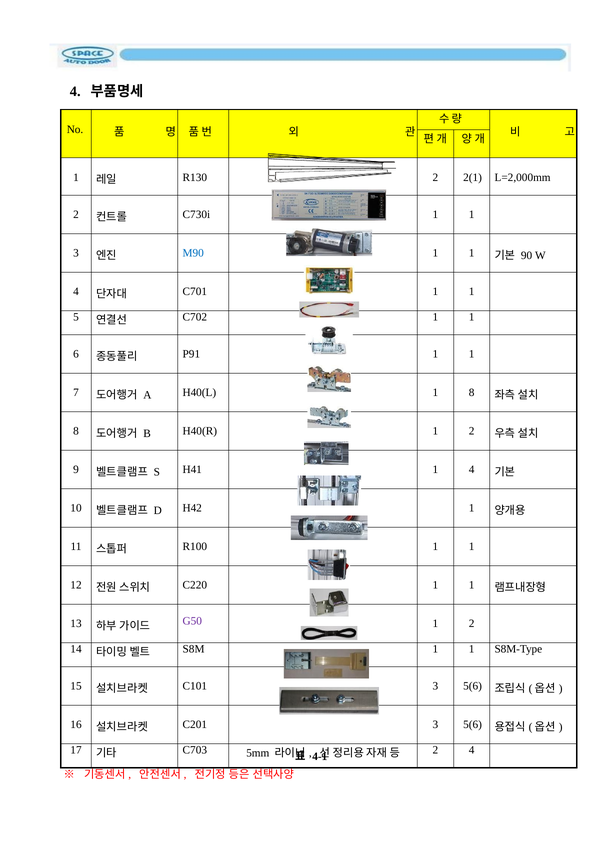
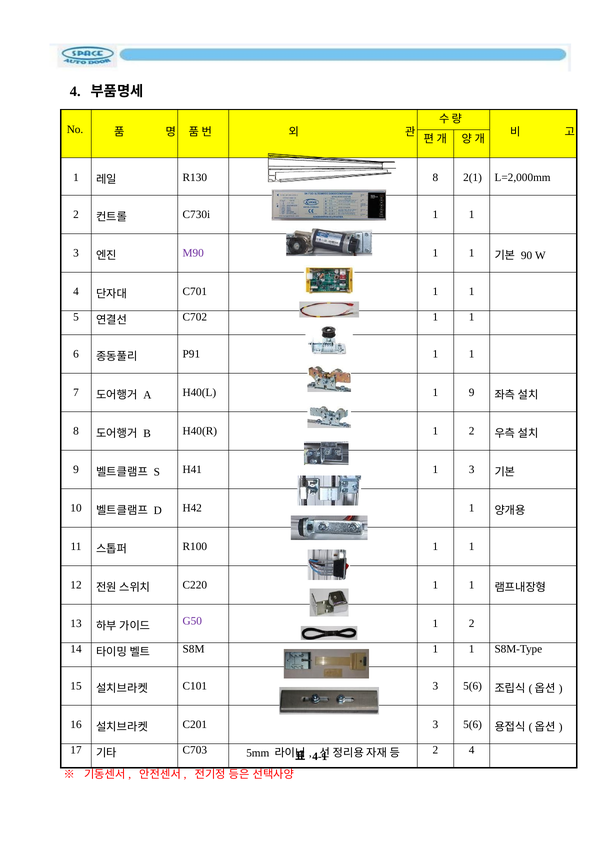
R130 2: 2 -> 8
M90 colour: blue -> purple
1 8: 8 -> 9
H41 1 4: 4 -> 3
